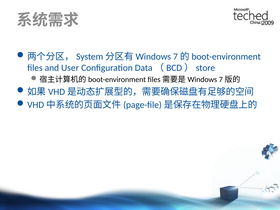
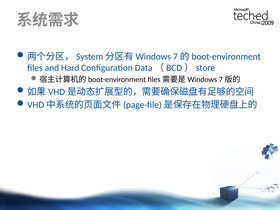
User: User -> Hard
